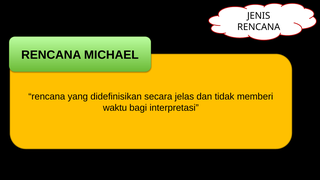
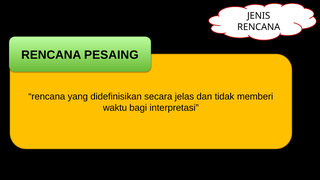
MICHAEL: MICHAEL -> PESAING
